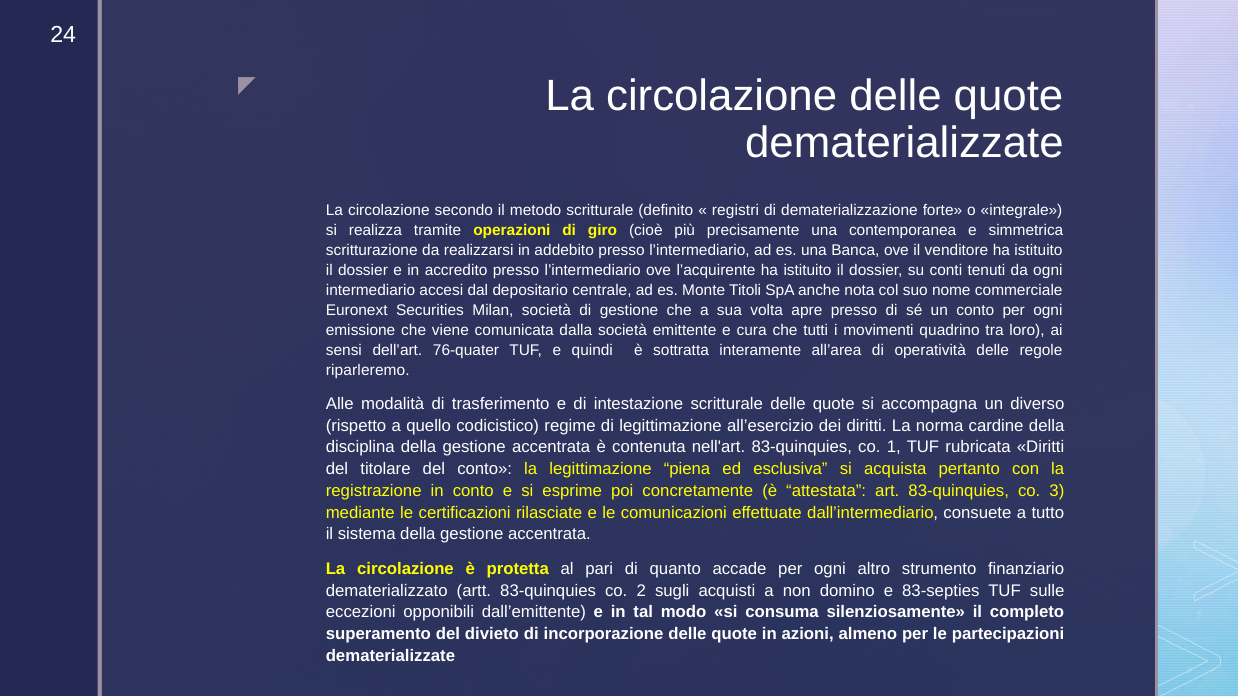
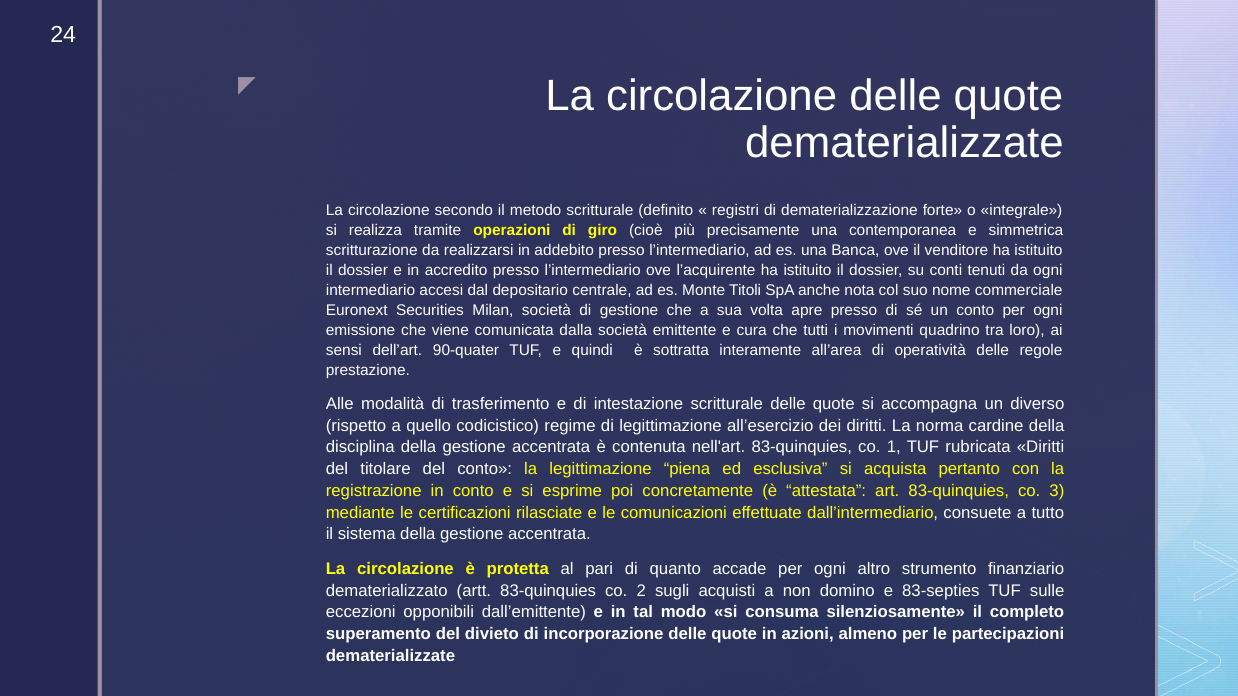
76-quater: 76-quater -> 90-quater
riparleremo: riparleremo -> prestazione
